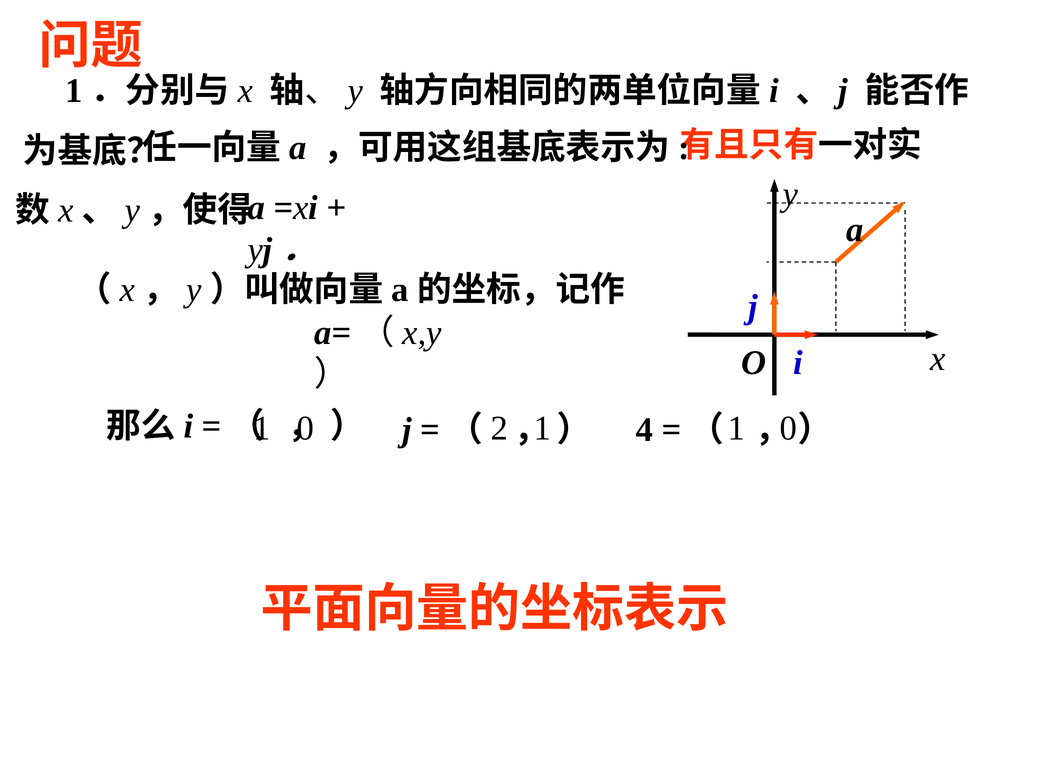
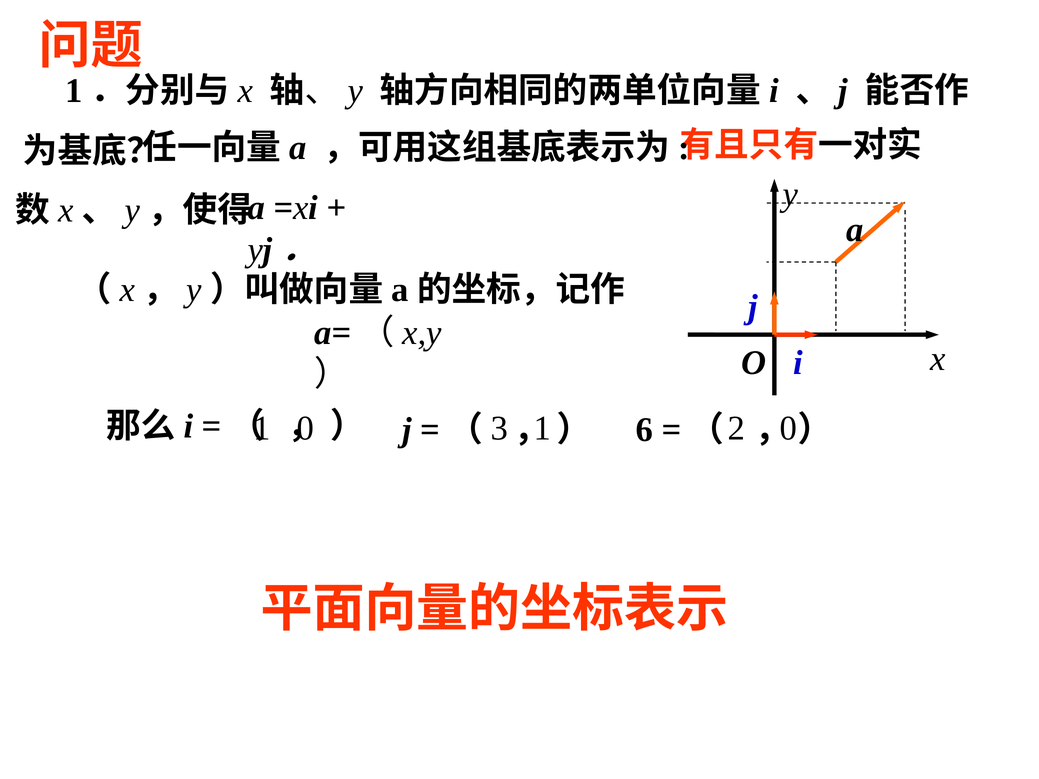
4: 4 -> 6
2: 2 -> 3
1 at (737, 429): 1 -> 2
